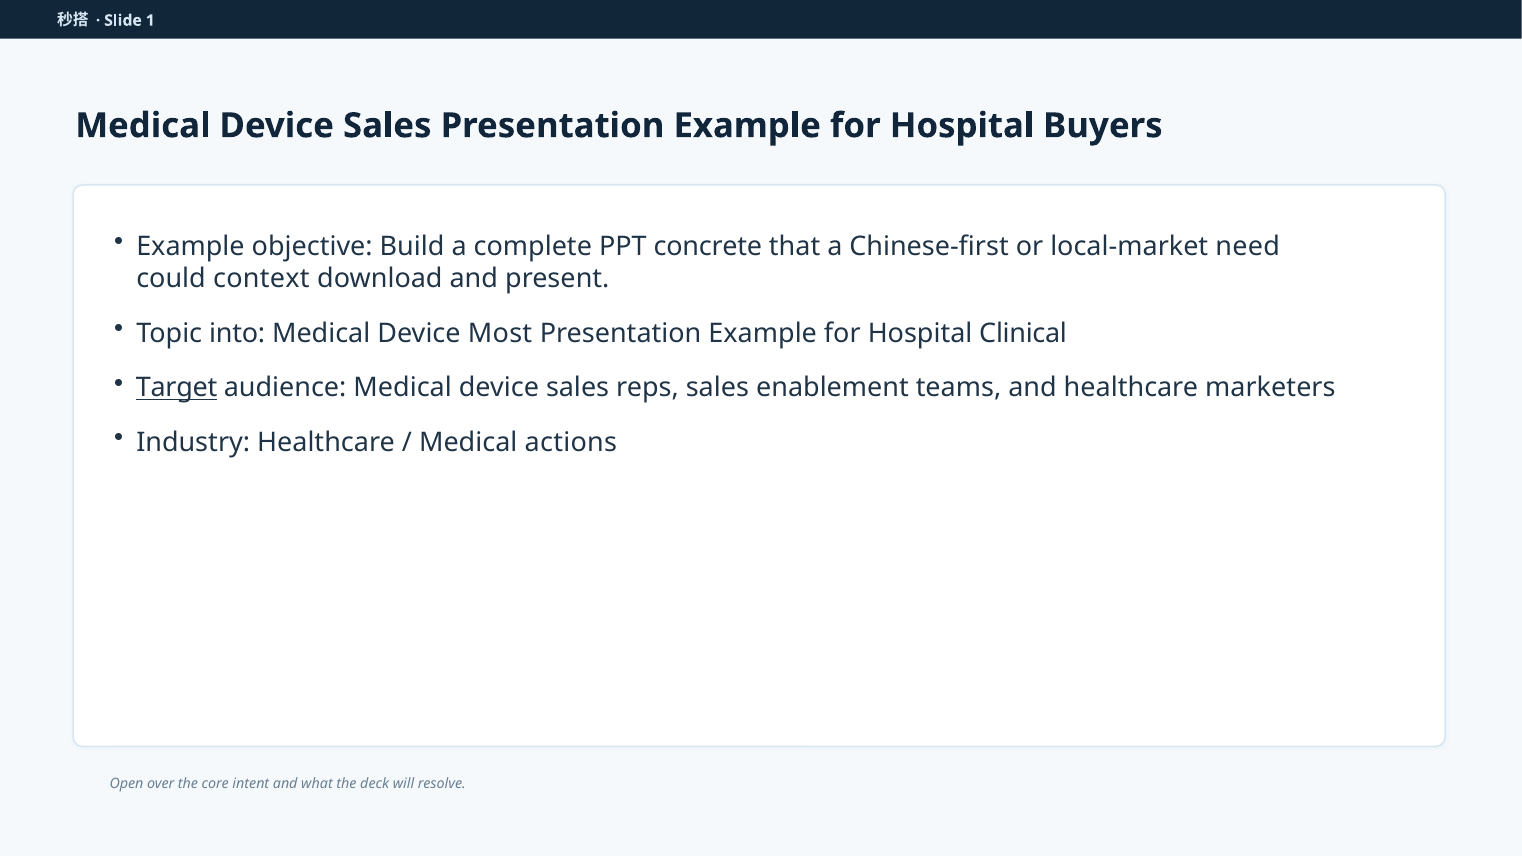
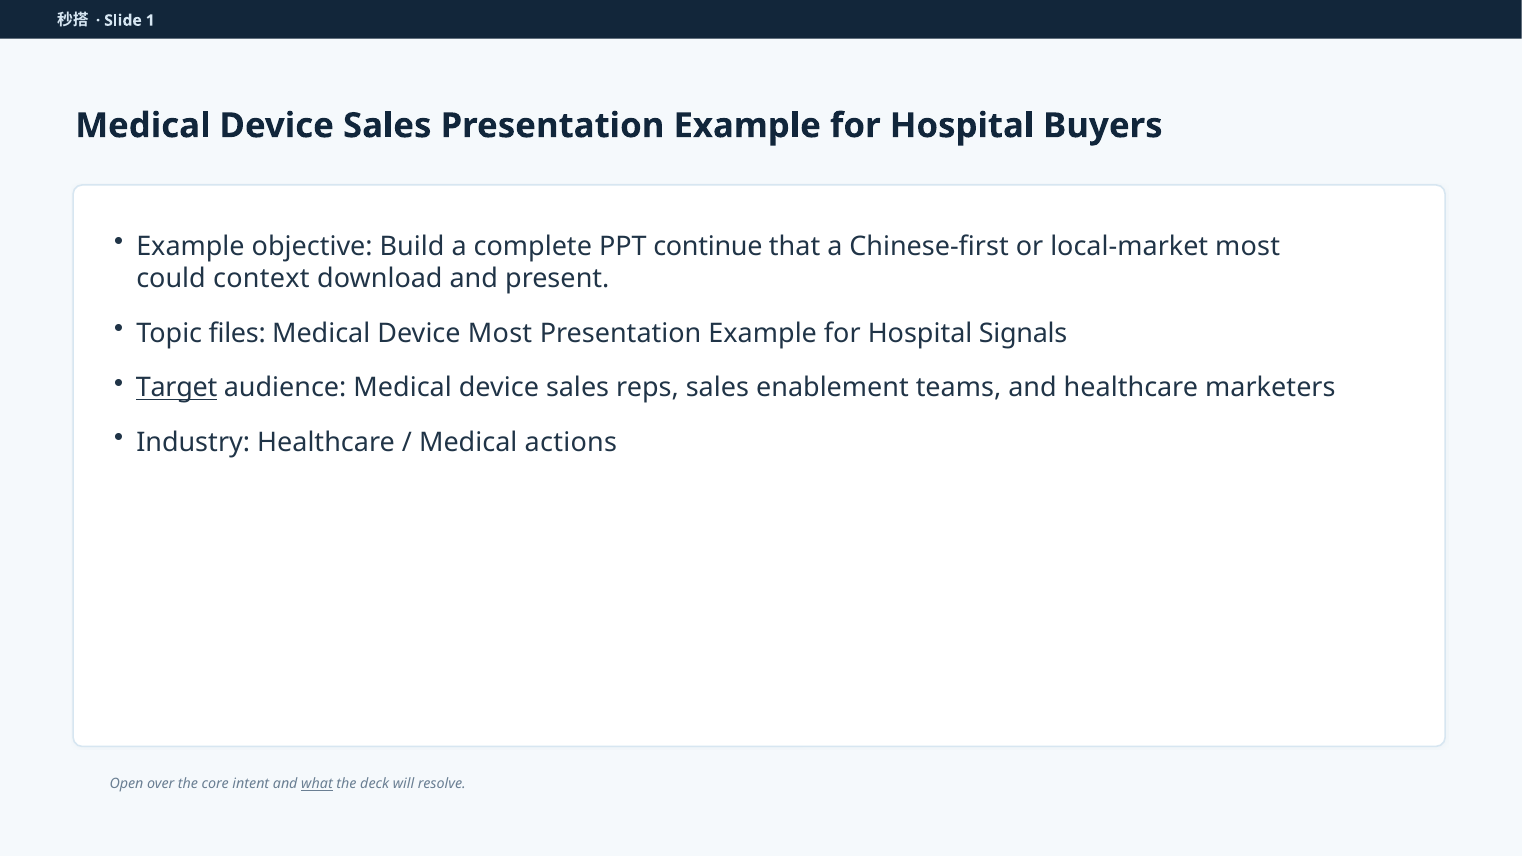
concrete: concrete -> continue
local-market need: need -> most
into: into -> files
Clinical: Clinical -> Signals
what underline: none -> present
